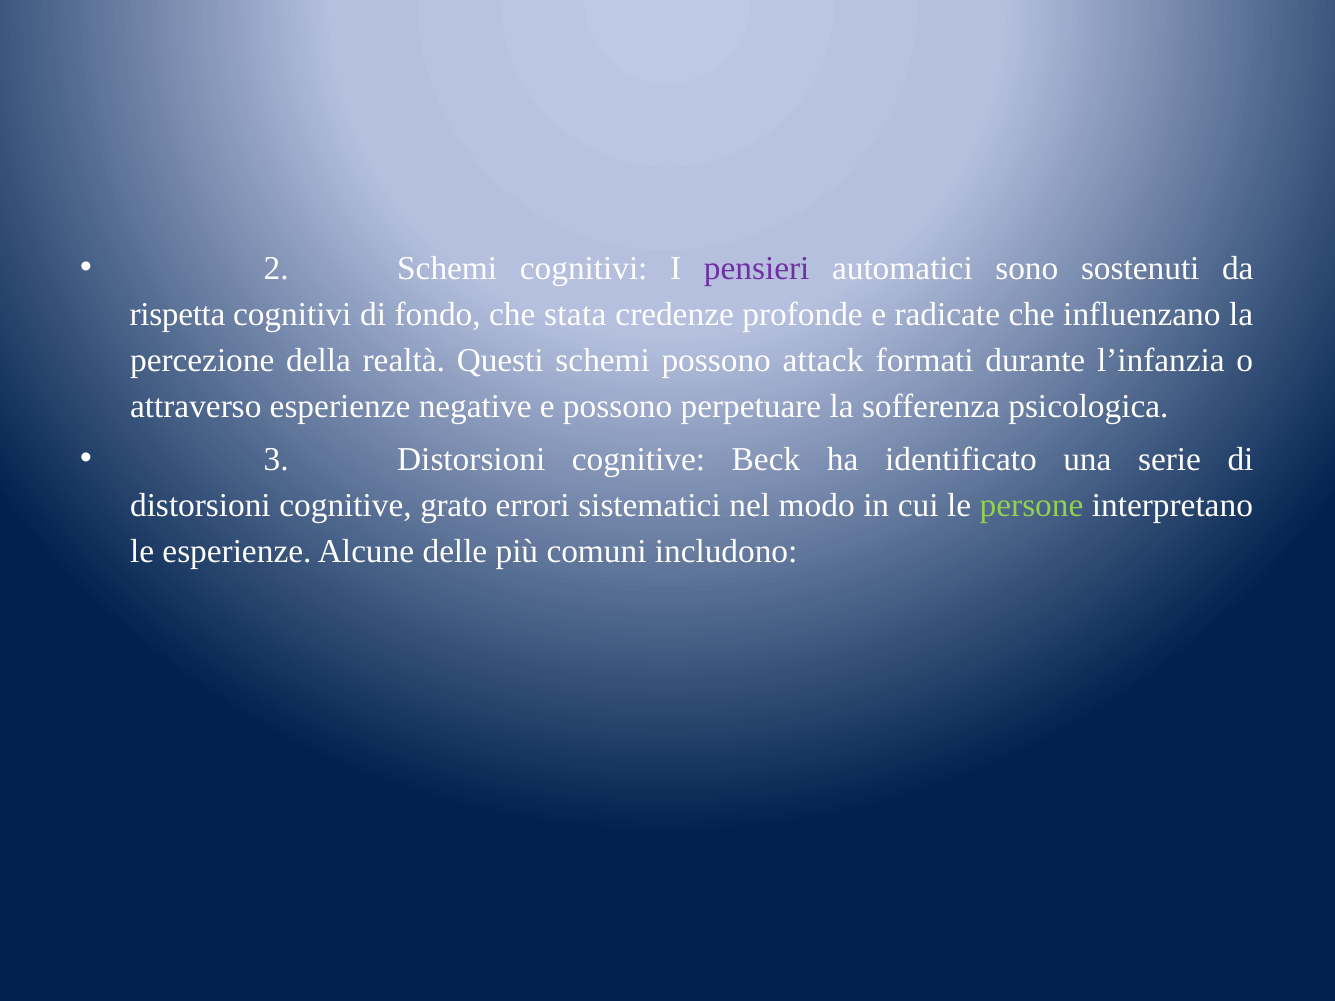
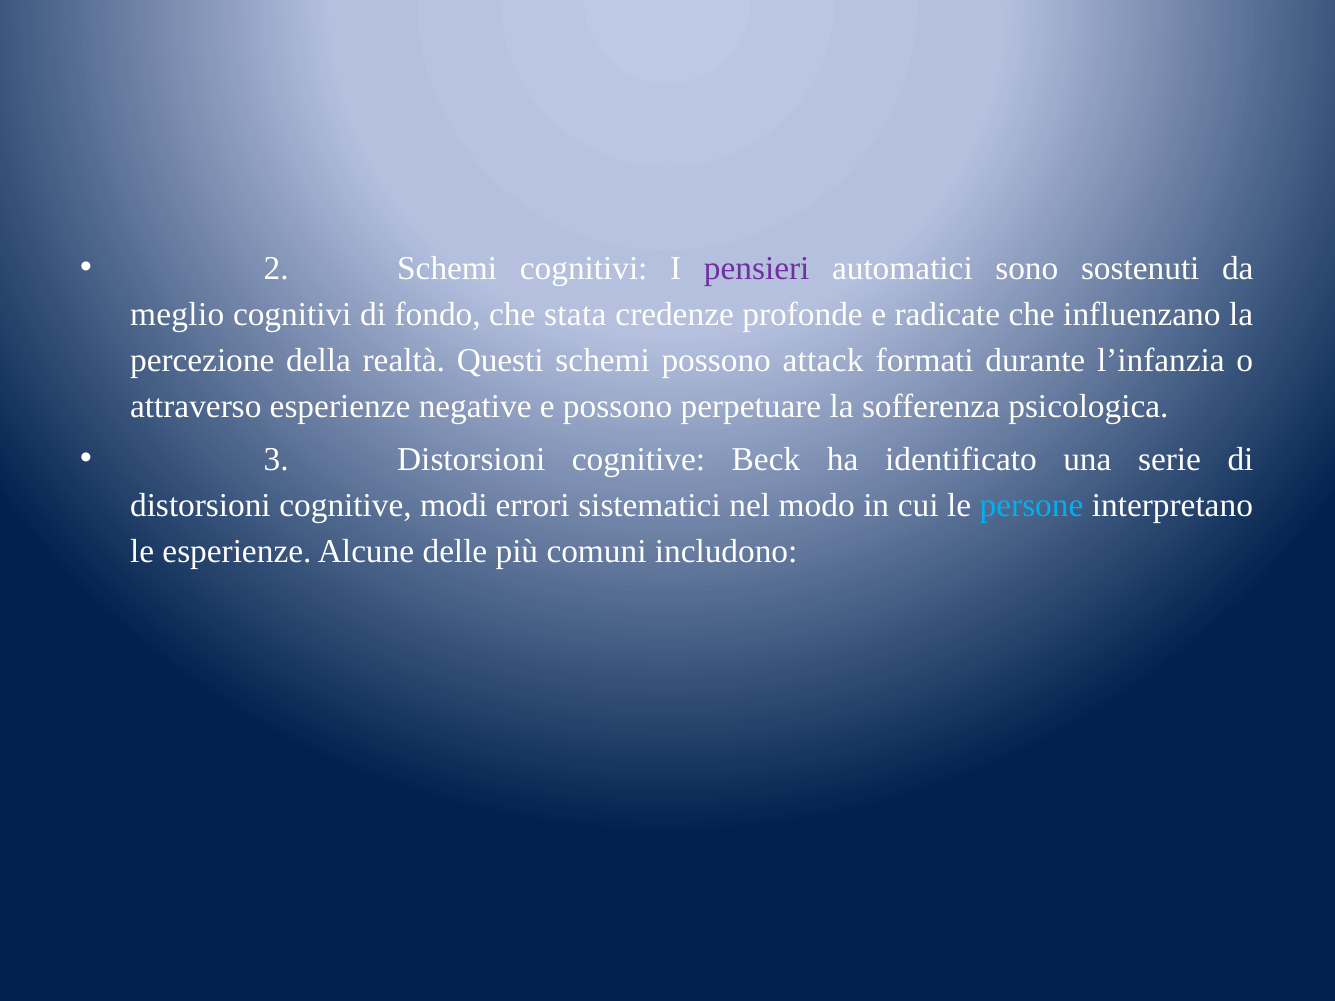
rispetta: rispetta -> meglio
grato: grato -> modi
persone colour: light green -> light blue
